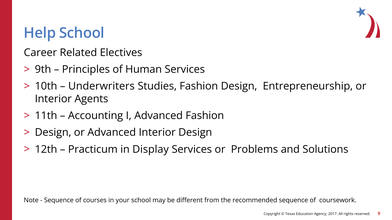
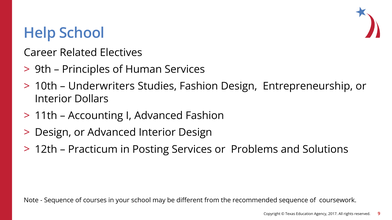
Agents: Agents -> Dollars
Display: Display -> Posting
